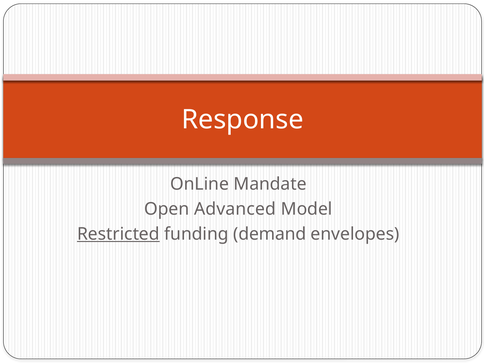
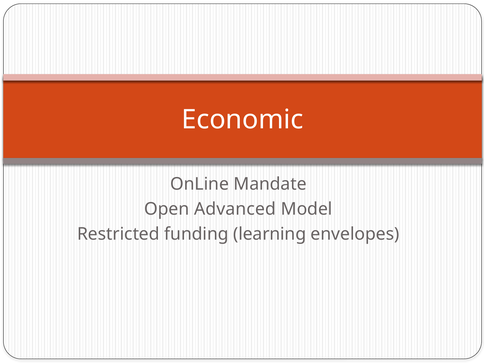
Response: Response -> Economic
Restricted underline: present -> none
demand: demand -> learning
